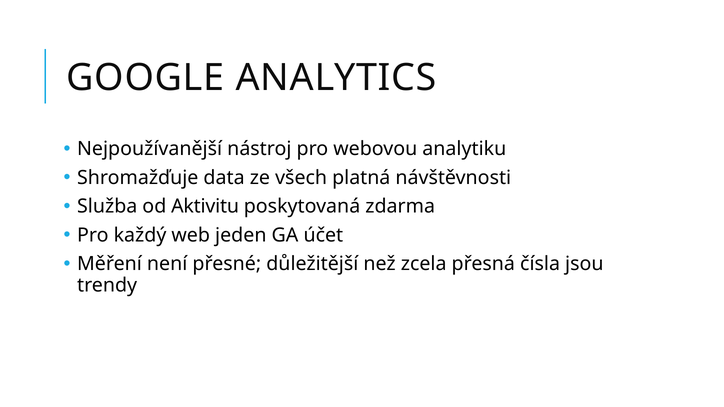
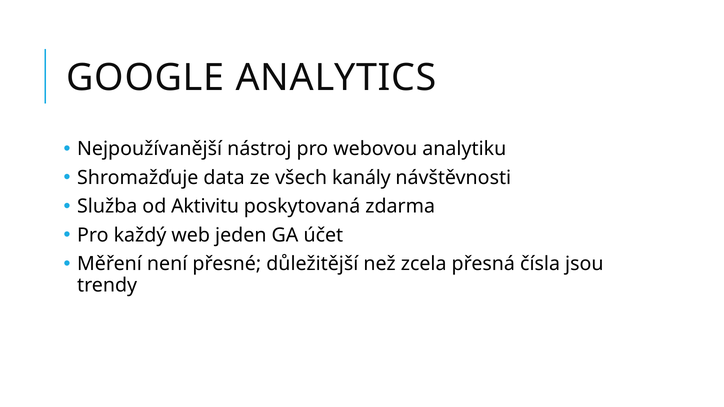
platná: platná -> kanály
